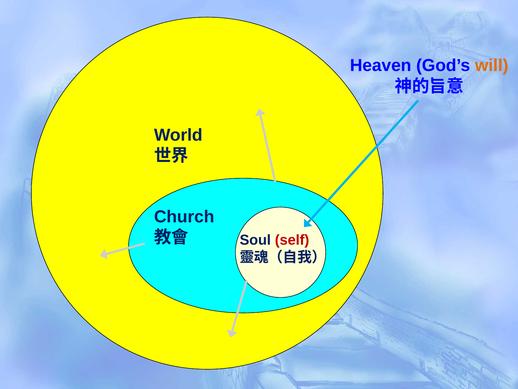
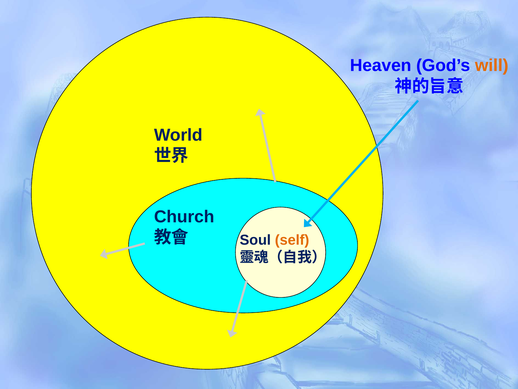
self colour: red -> orange
